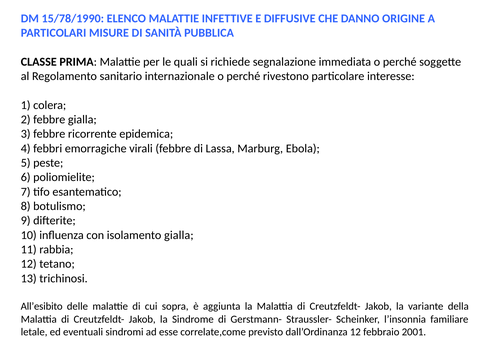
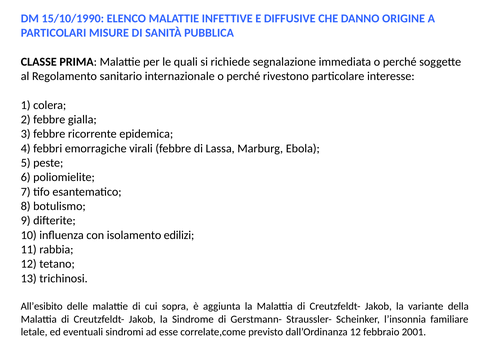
15/78/1990: 15/78/1990 -> 15/10/1990
isolamento gialla: gialla -> edilizi
